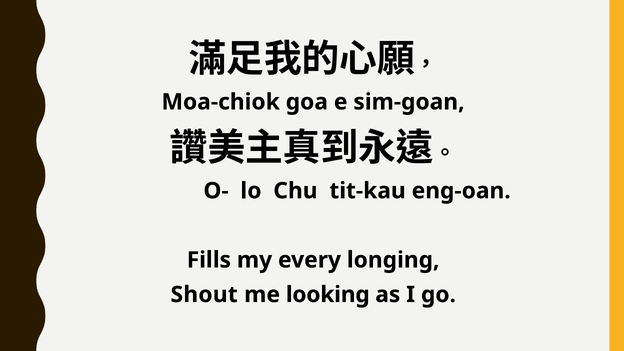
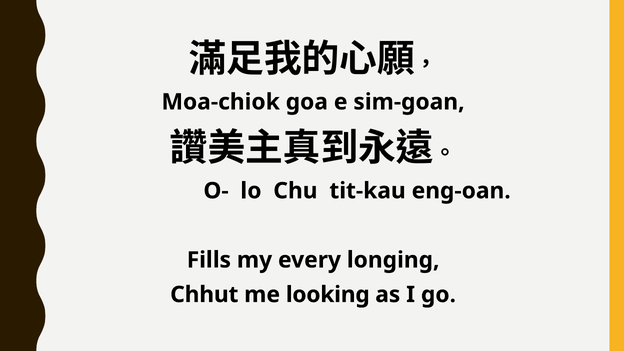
Shout: Shout -> Chhut
